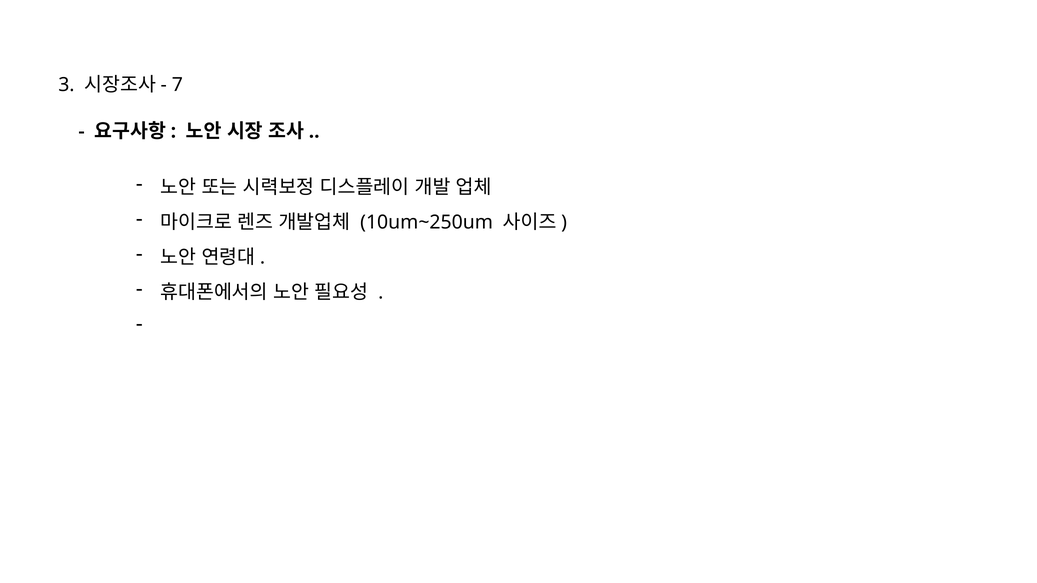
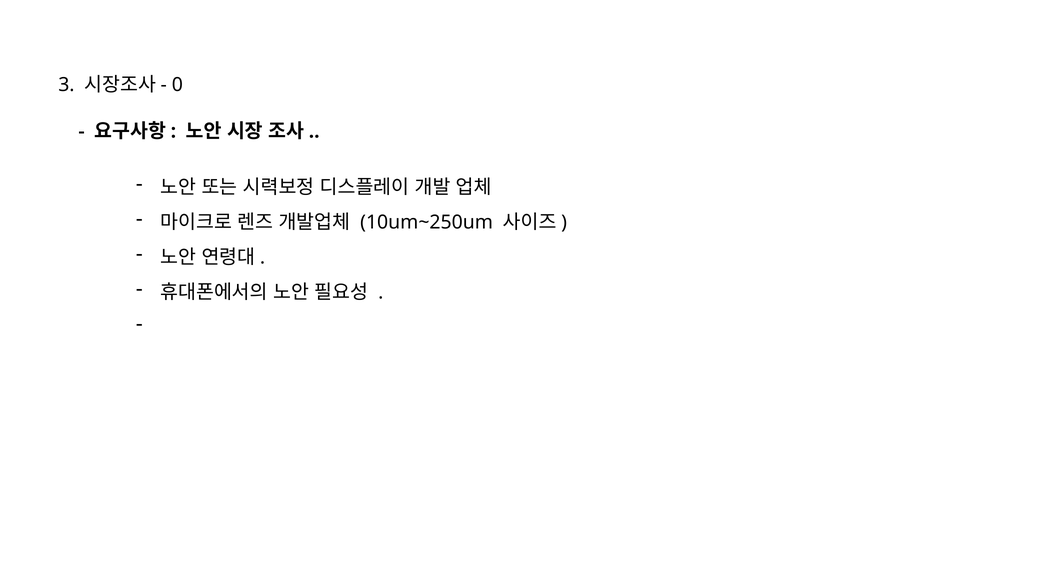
7: 7 -> 0
